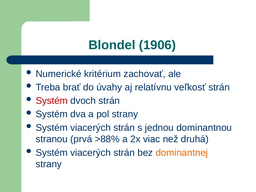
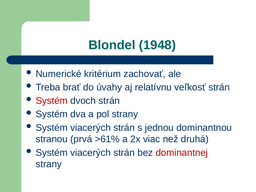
1906: 1906 -> 1948
>88%: >88% -> >61%
dominantnej colour: orange -> red
